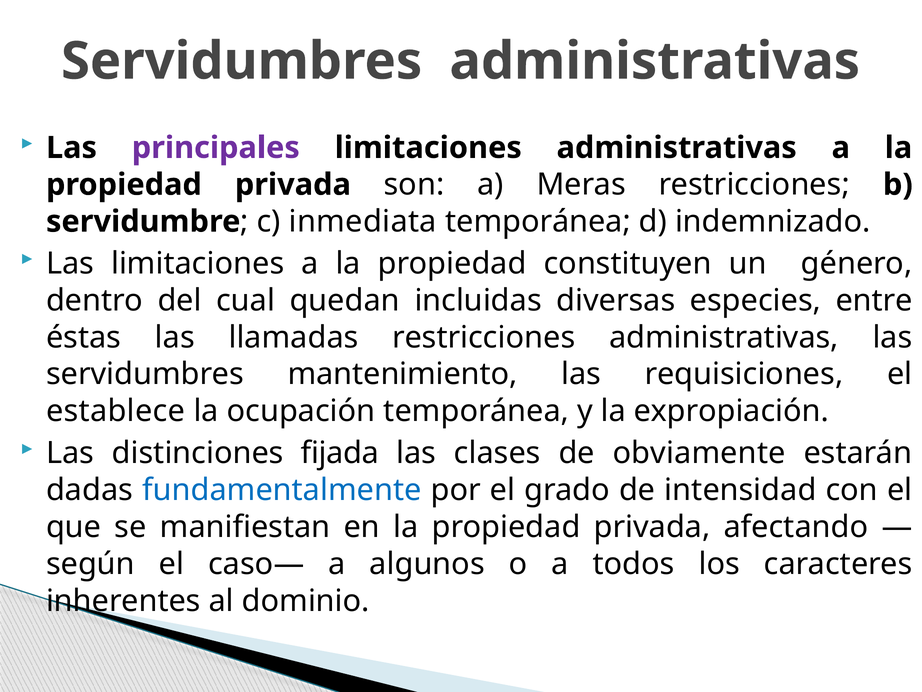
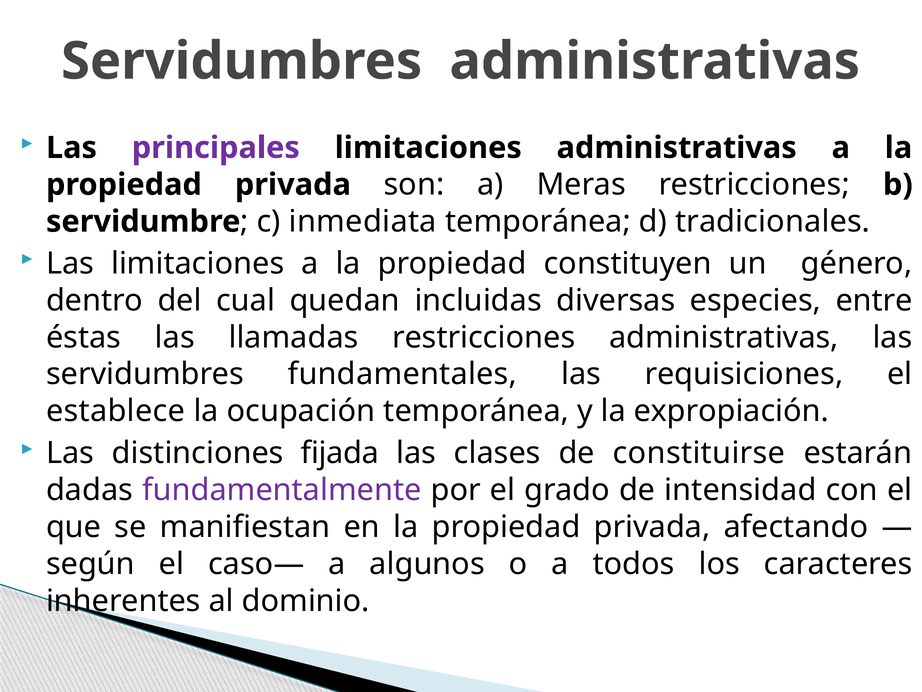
indemnizado: indemnizado -> tradicionales
mantenimiento: mantenimiento -> fundamentales
obviamente: obviamente -> constituirse
fundamentalmente colour: blue -> purple
